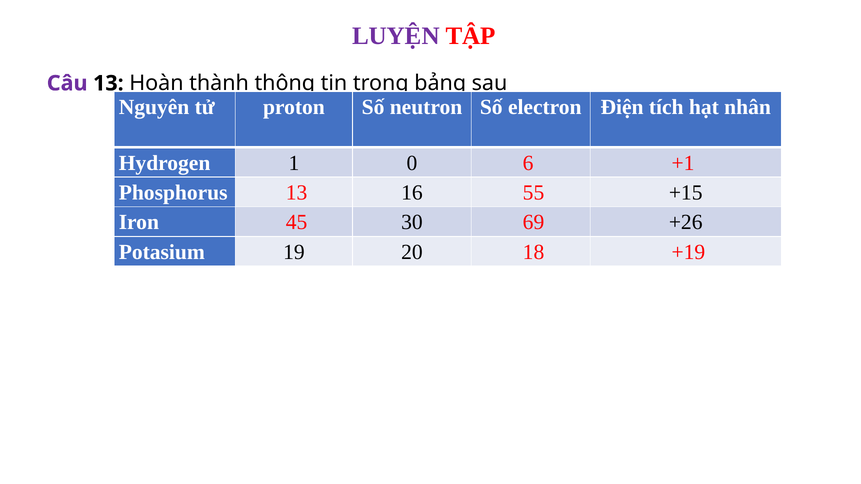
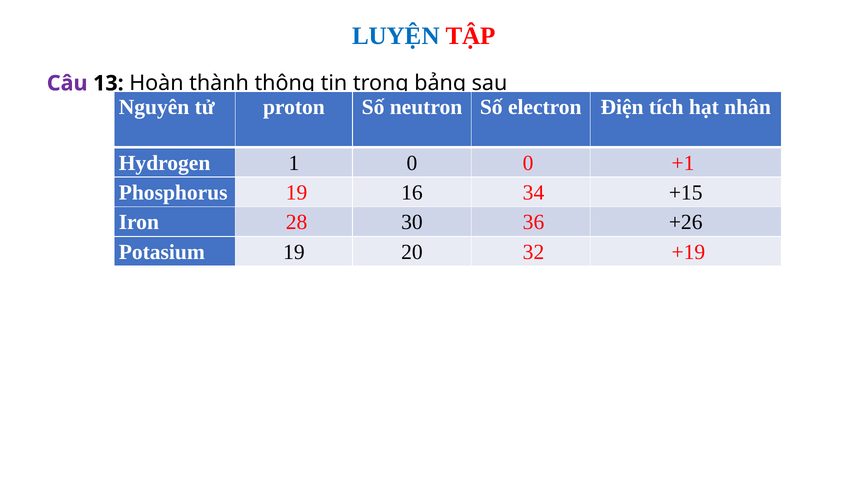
LUYỆN colour: purple -> blue
6 at (528, 163): 6 -> 0
13 at (297, 193): 13 -> 19
55: 55 -> 34
45: 45 -> 28
69: 69 -> 36
18: 18 -> 32
